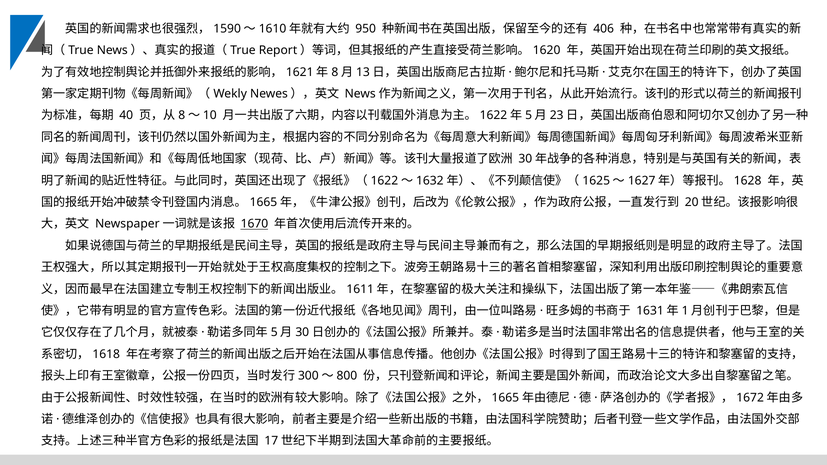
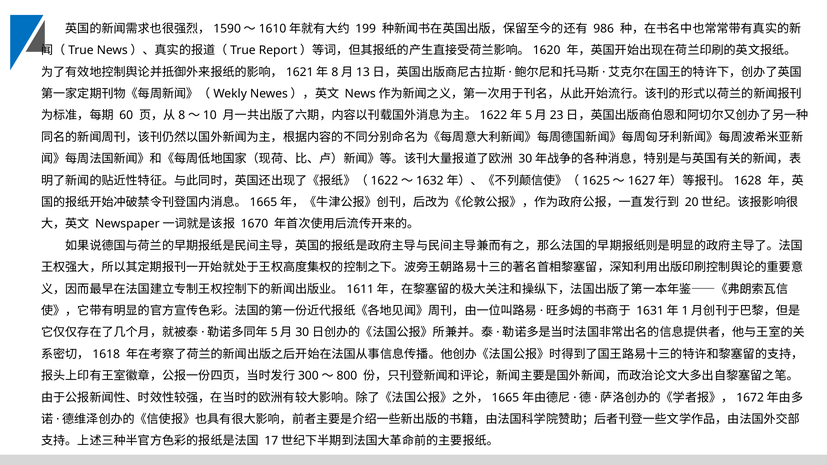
950: 950 -> 199
406: 406 -> 986
40: 40 -> 60
1670 underline: present -> none
